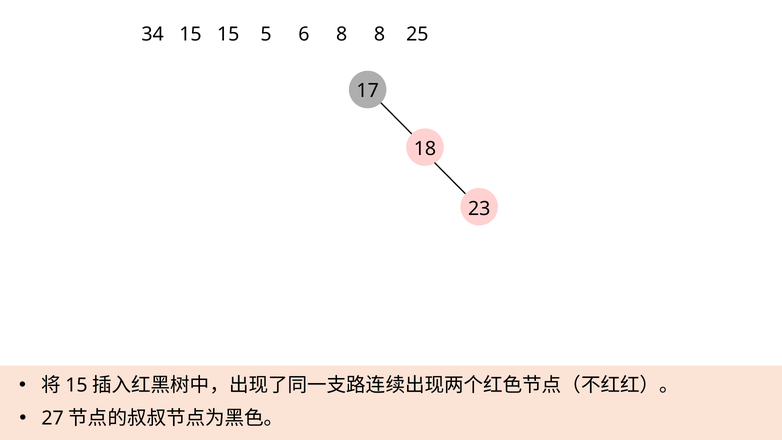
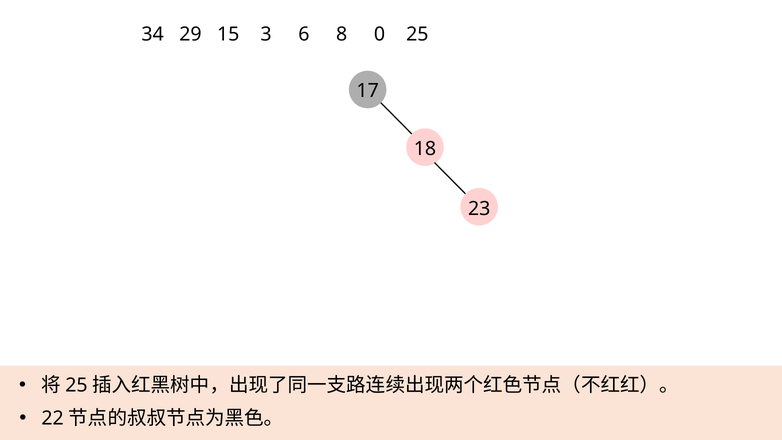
34 15: 15 -> 29
5: 5 -> 3
8 8: 8 -> 0
15 at (76, 385): 15 -> 25
27: 27 -> 22
